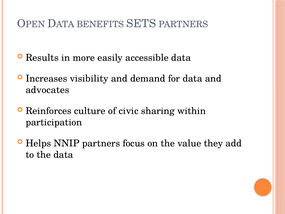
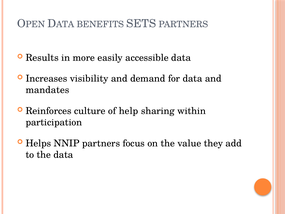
advocates: advocates -> mandates
civic: civic -> help
